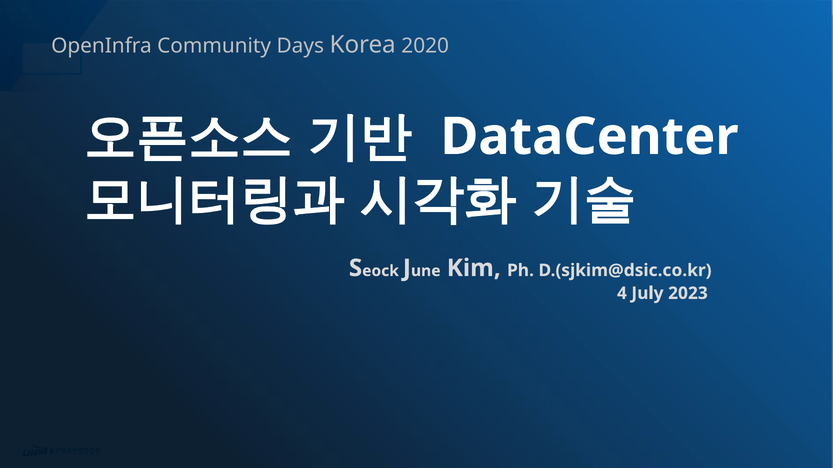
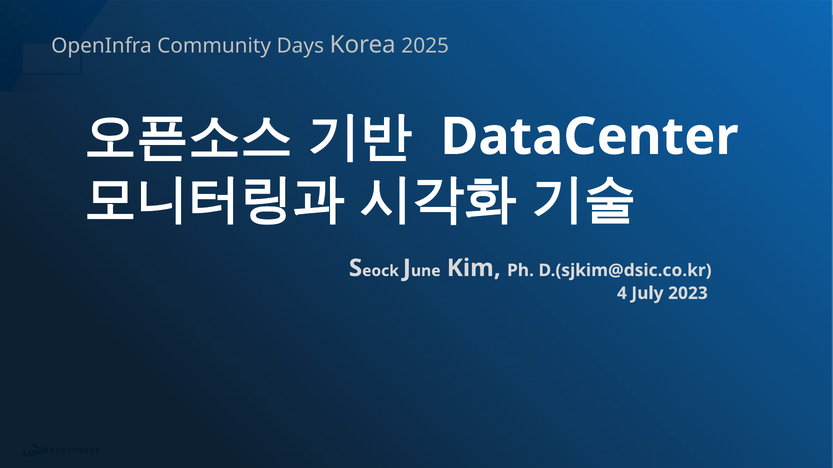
2020: 2020 -> 2025
